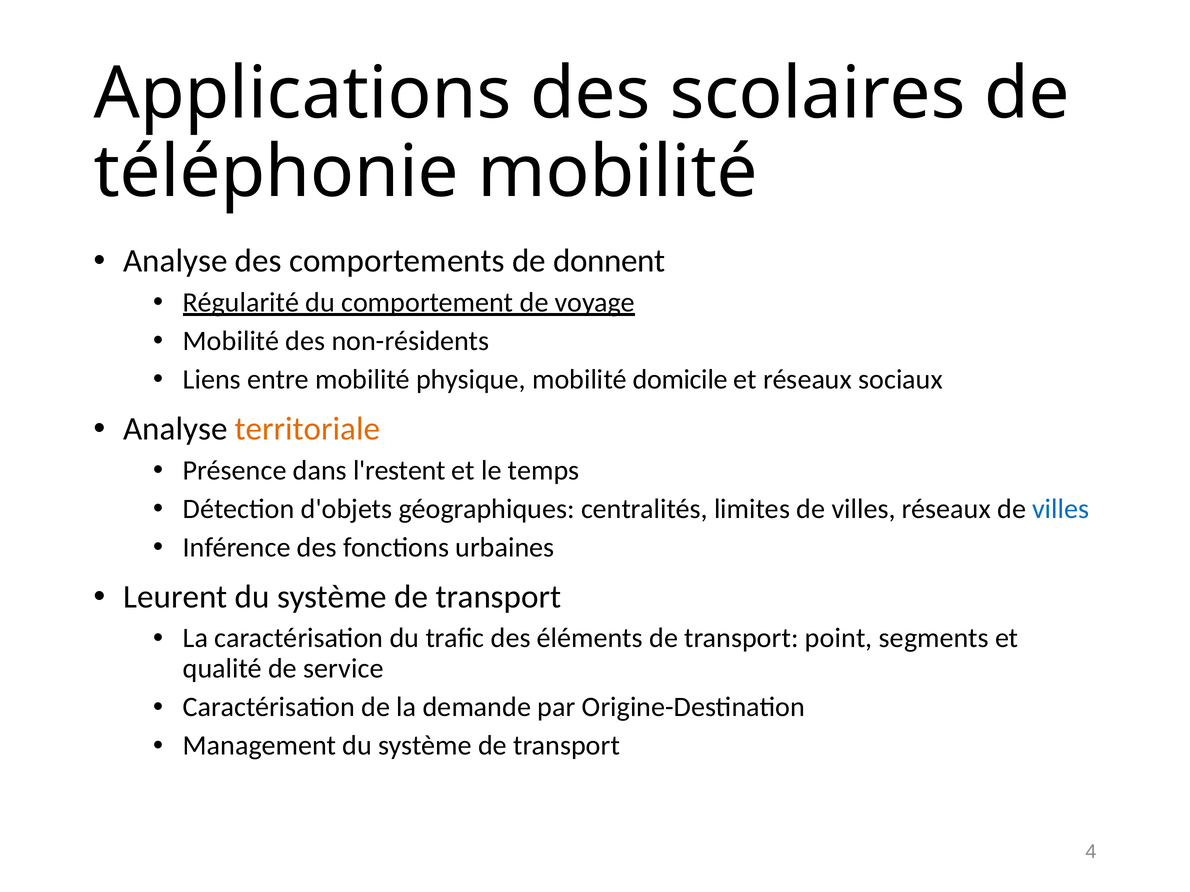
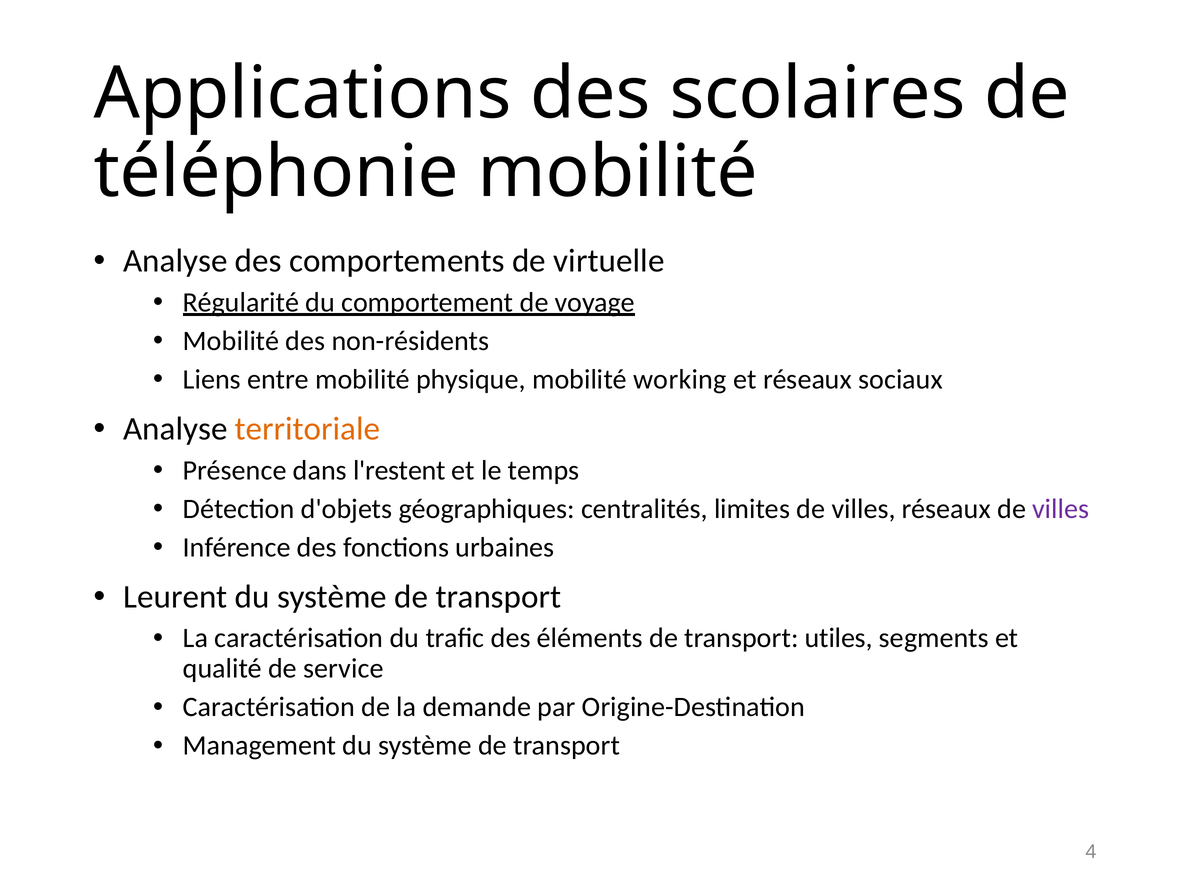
donnent: donnent -> virtuelle
domicile: domicile -> working
villes at (1061, 509) colour: blue -> purple
point: point -> utiles
